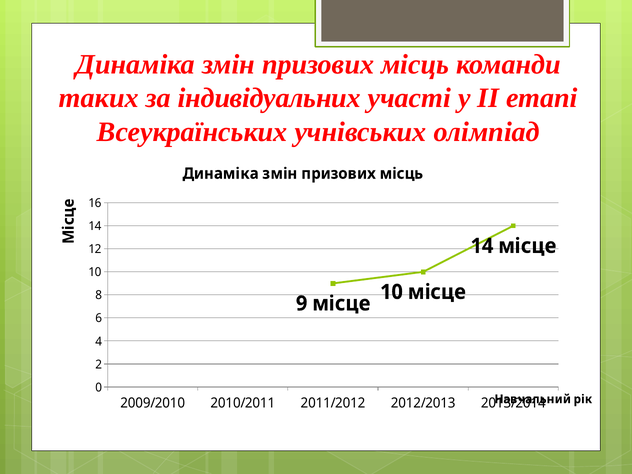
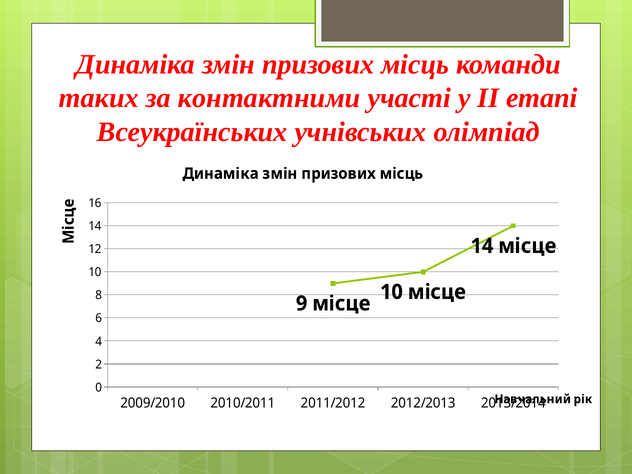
індивідуальних: індивідуальних -> контактними
